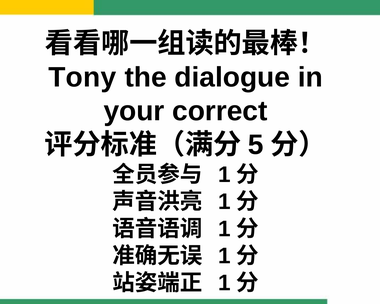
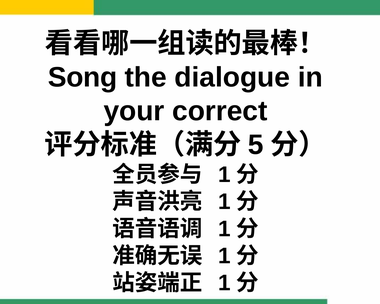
Tony: Tony -> Song
